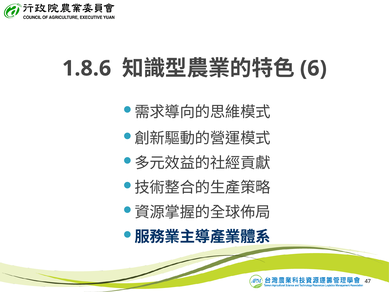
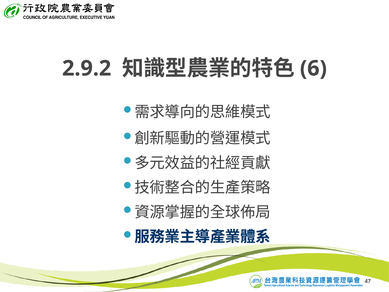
1.8.6: 1.8.6 -> 2.9.2
